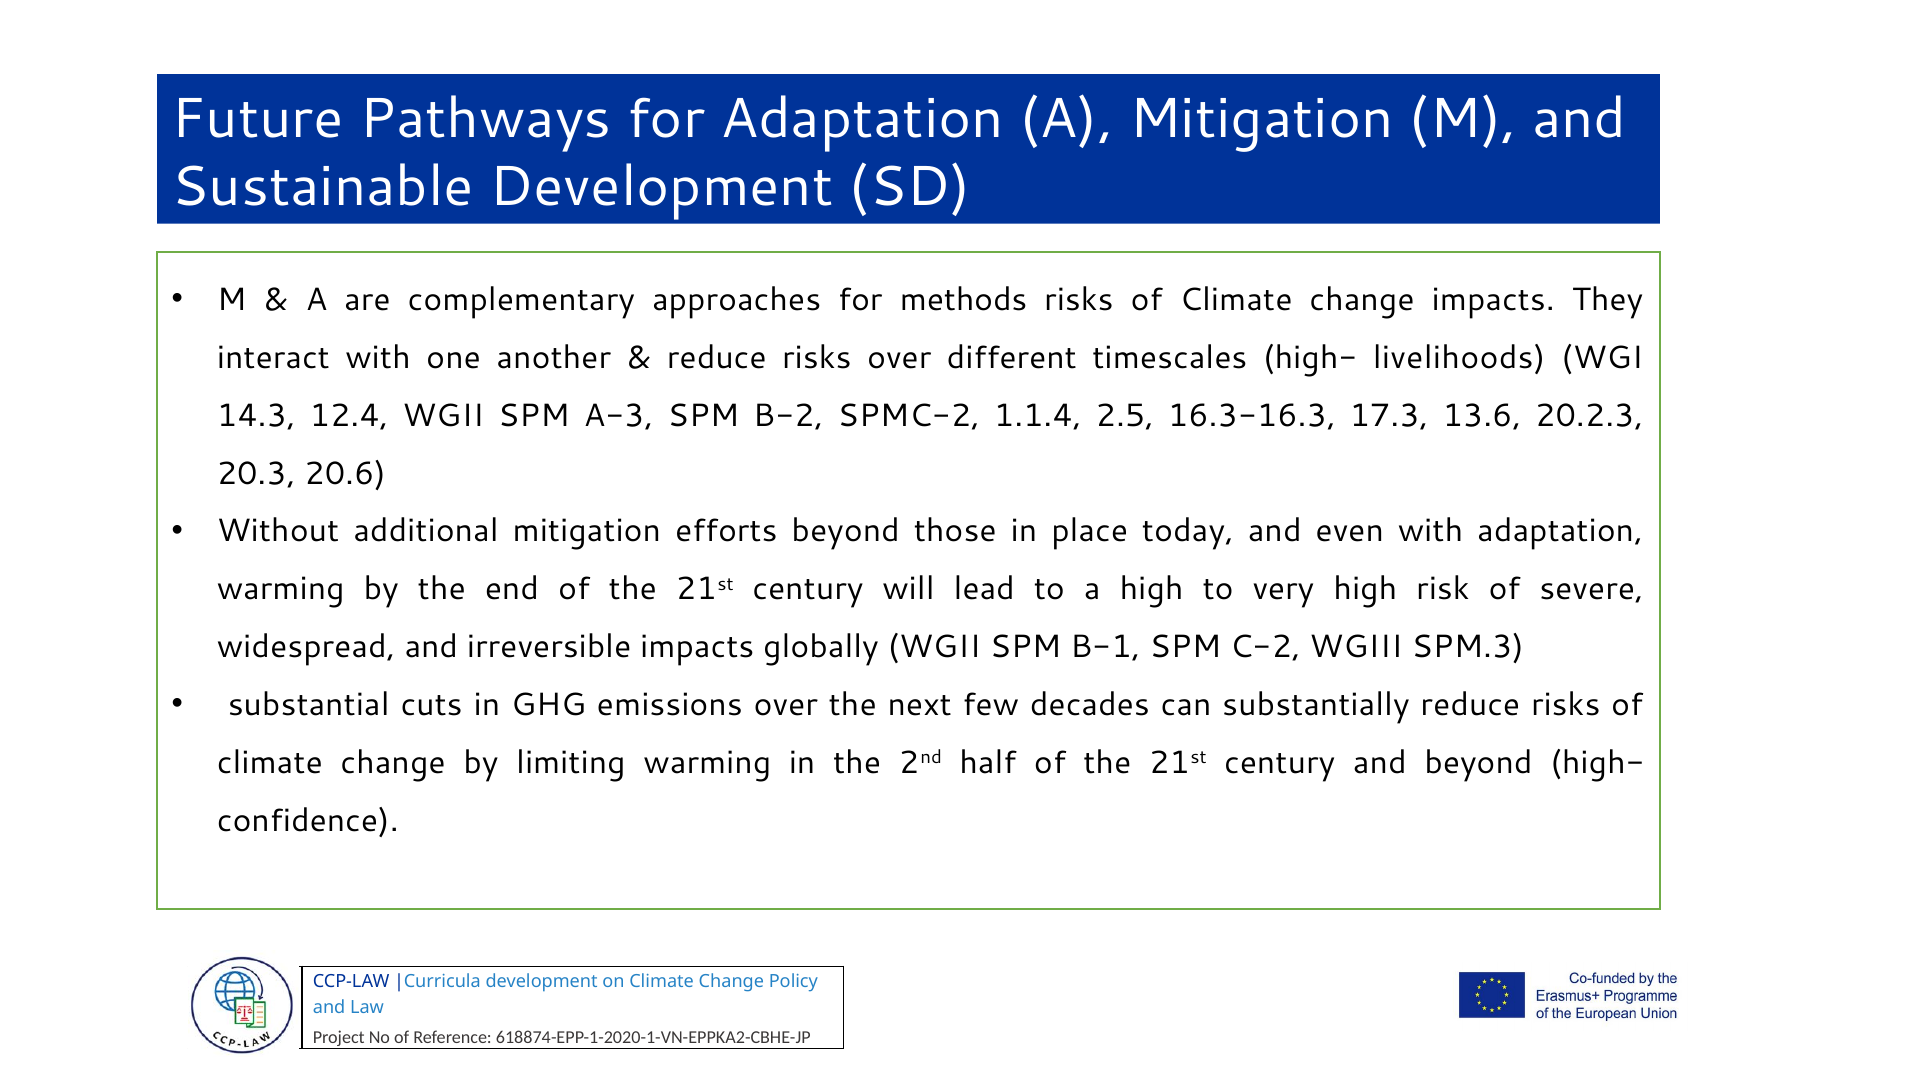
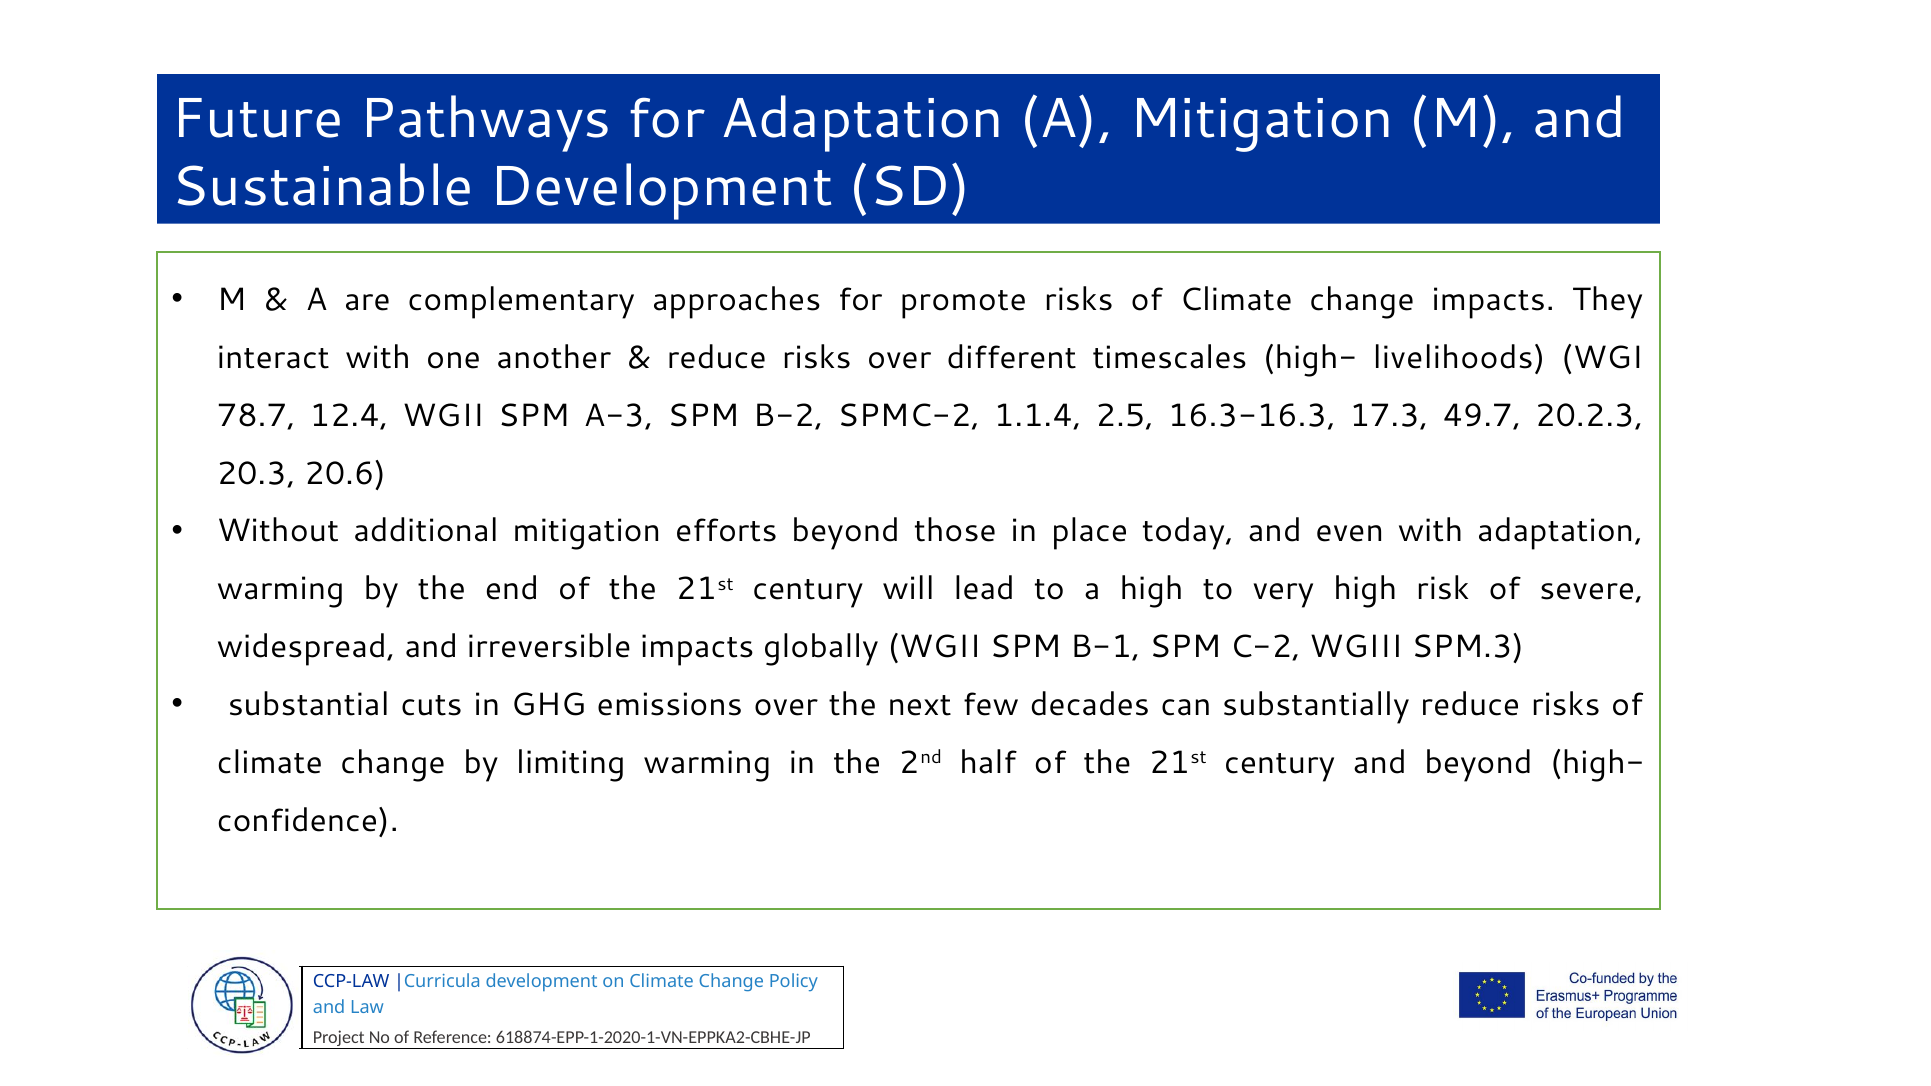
methods: methods -> promote
14.3: 14.3 -> 78.7
13.6: 13.6 -> 49.7
